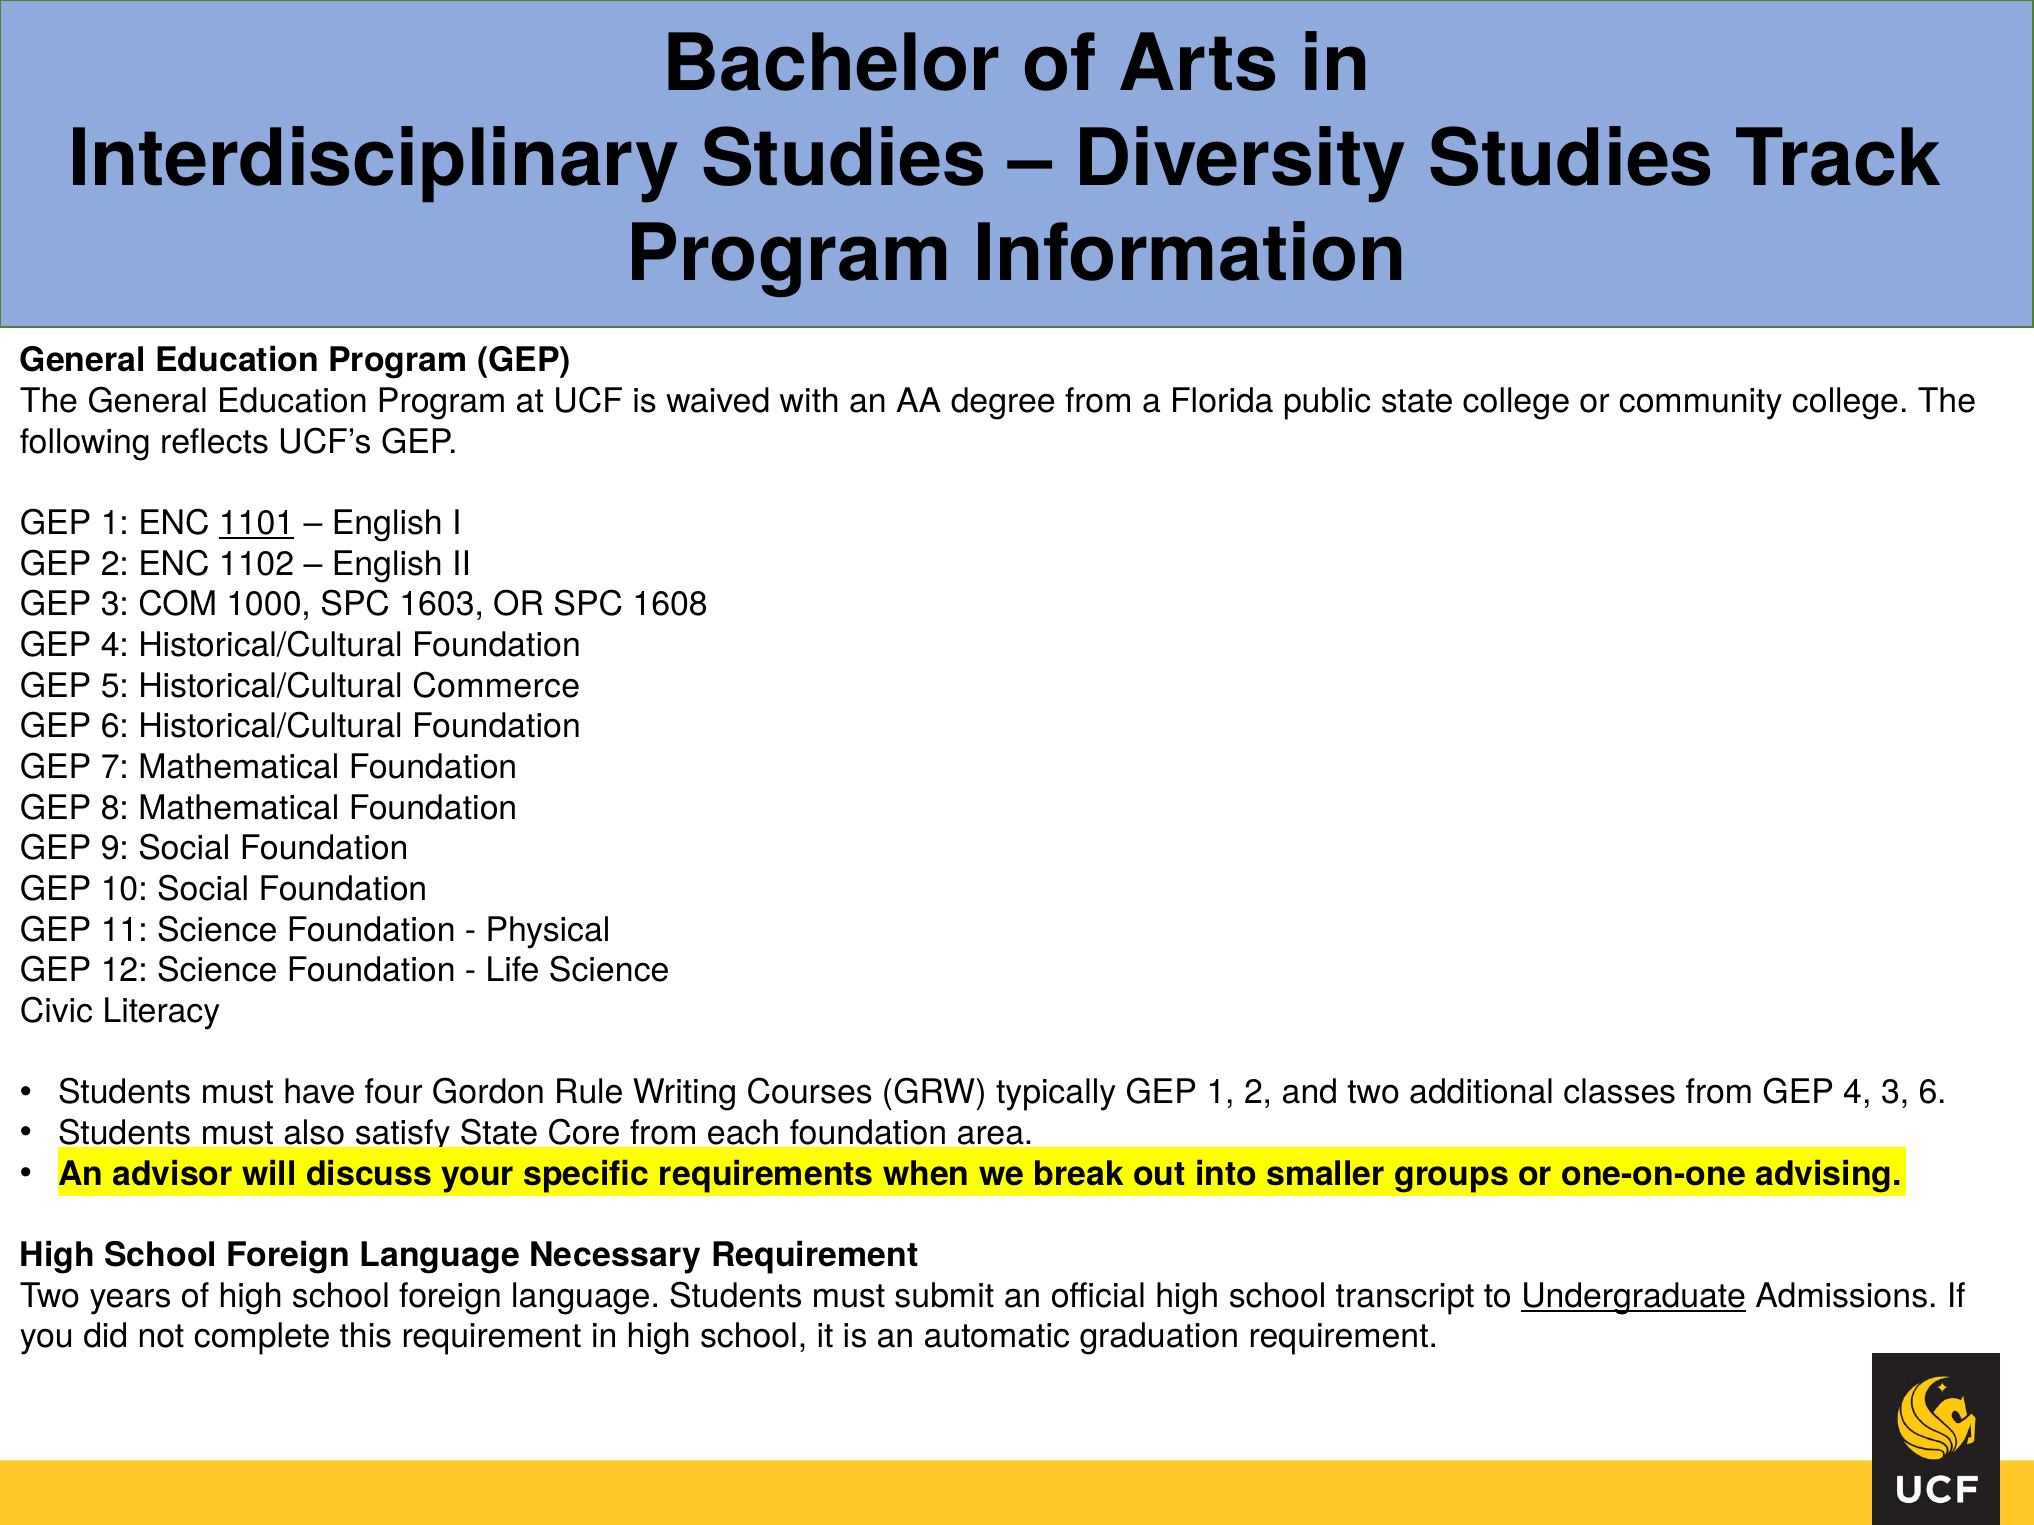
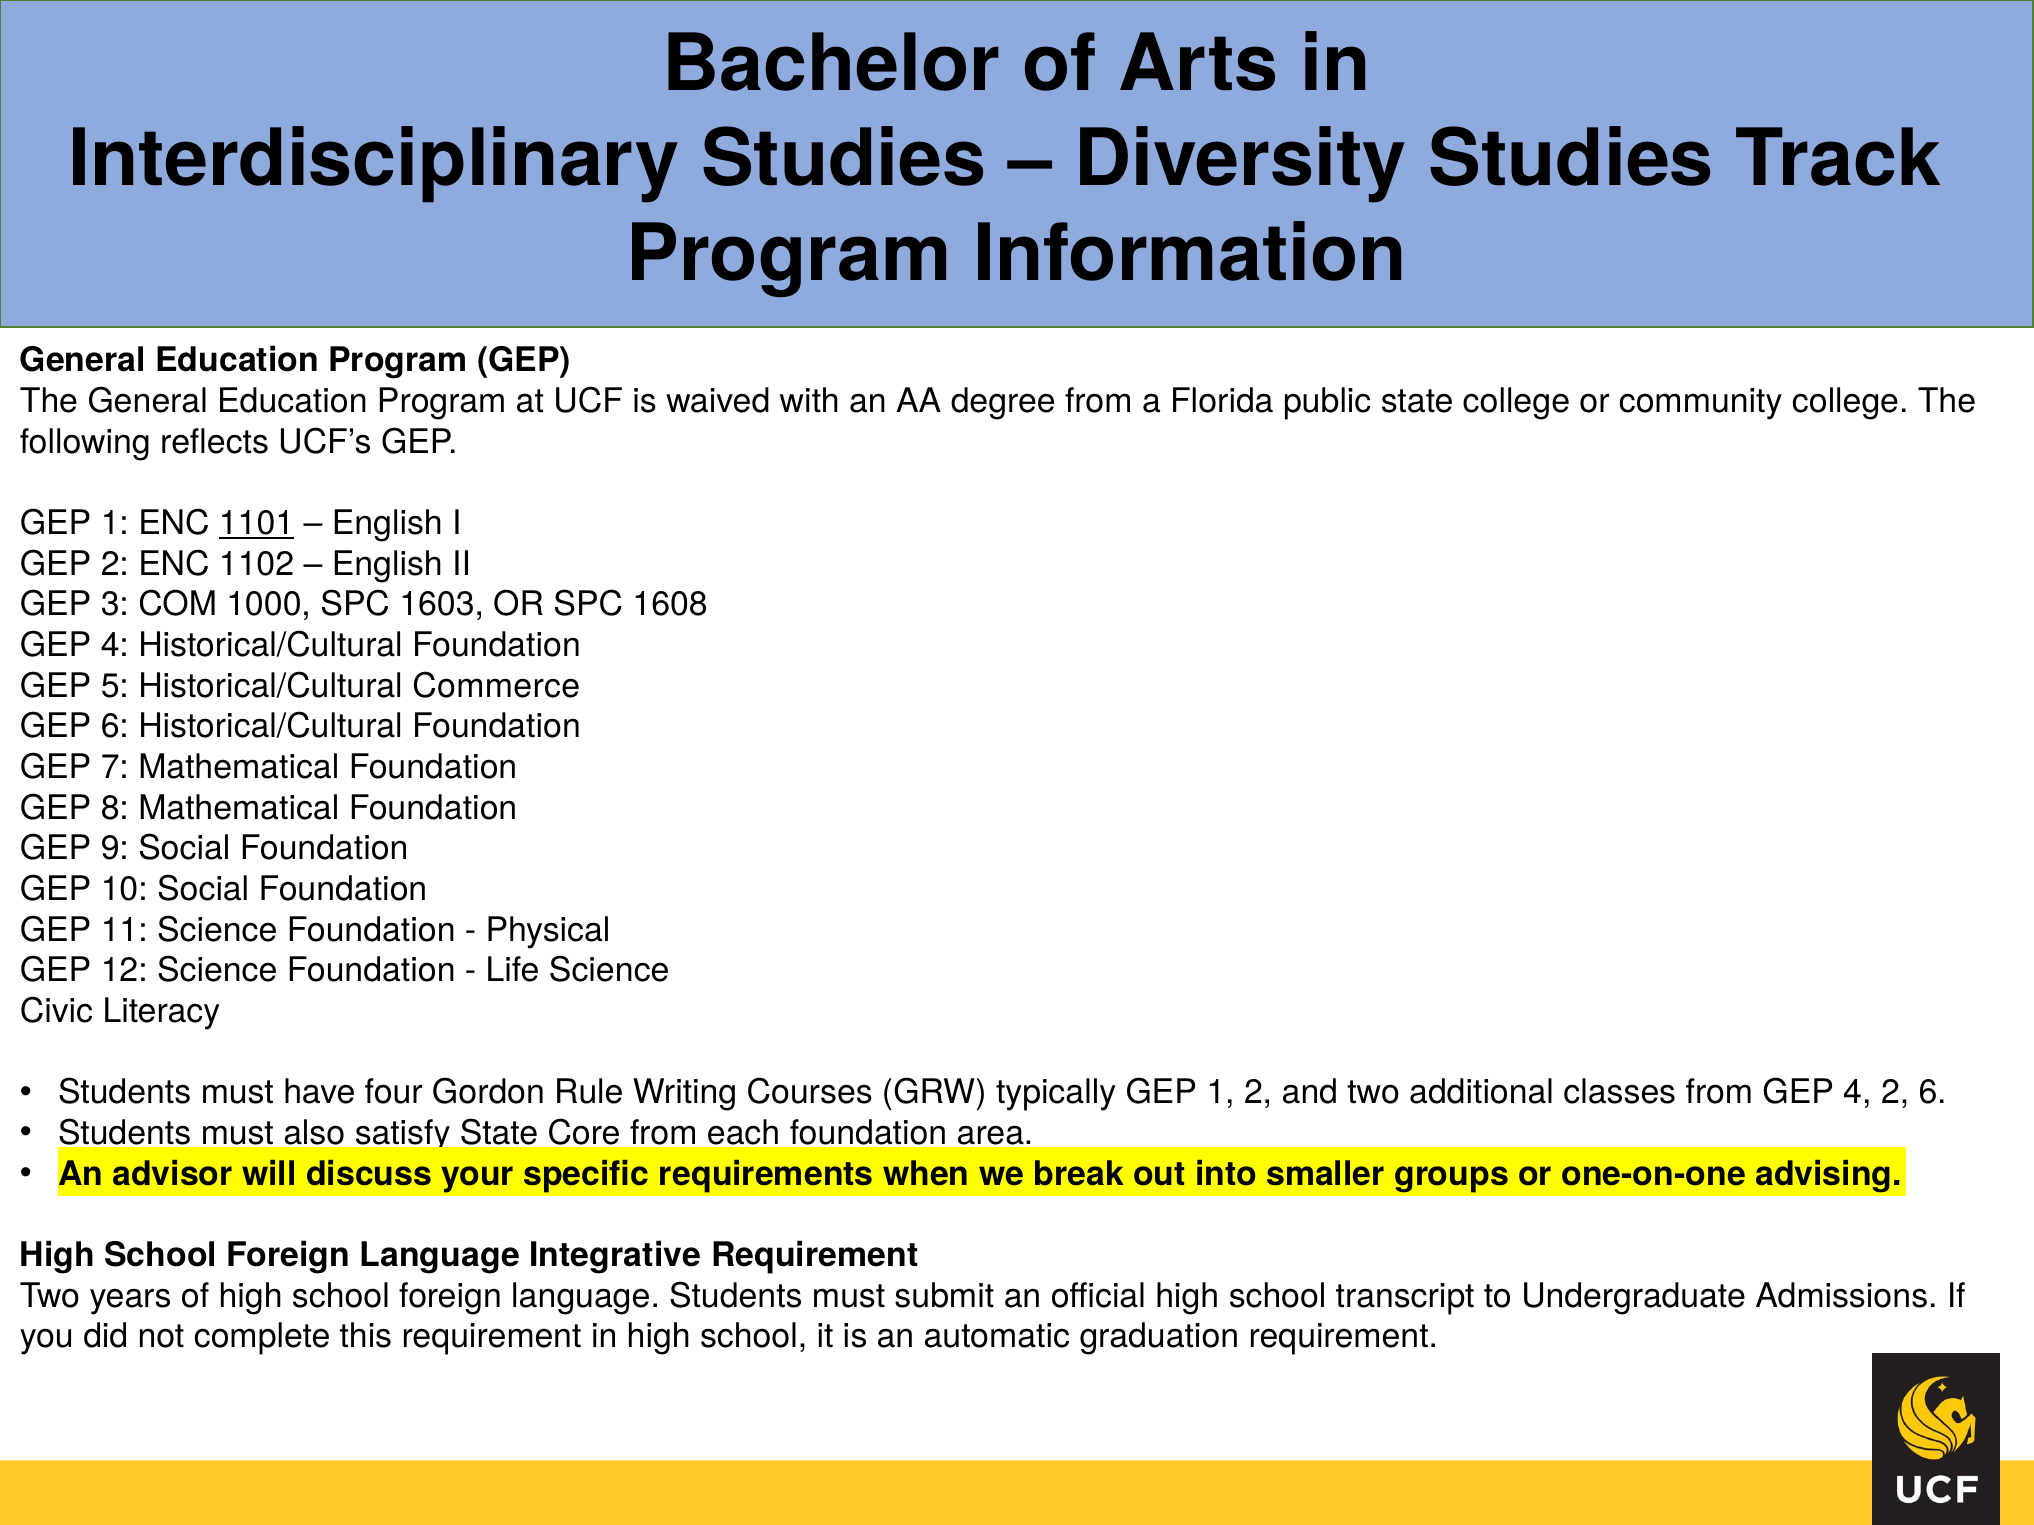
4 3: 3 -> 2
Necessary: Necessary -> Integrative
Undergraduate underline: present -> none
